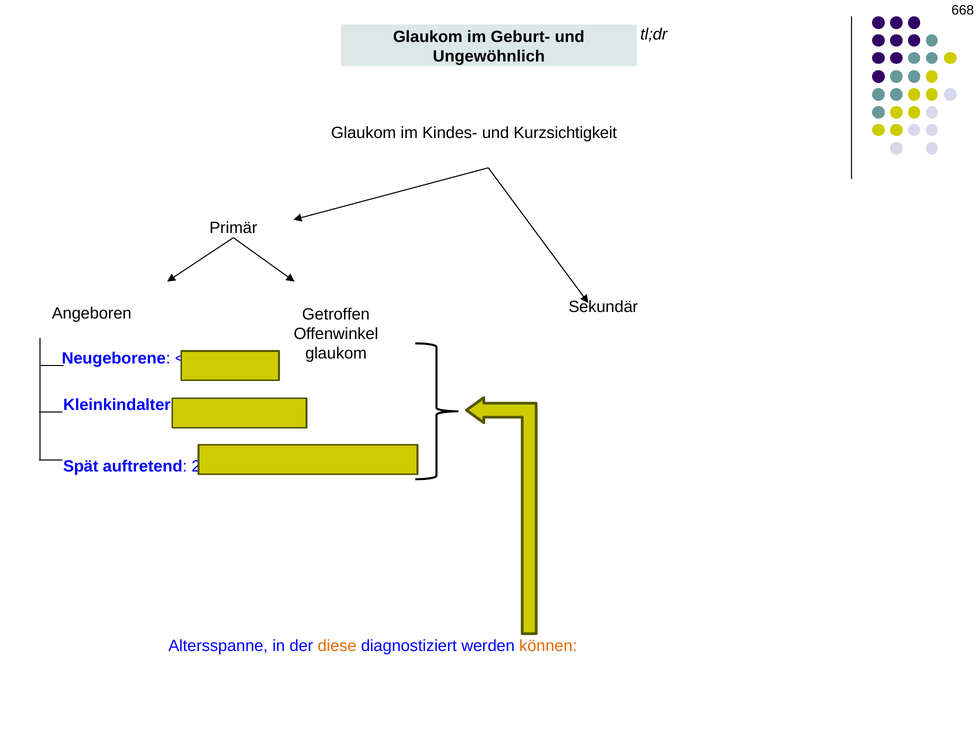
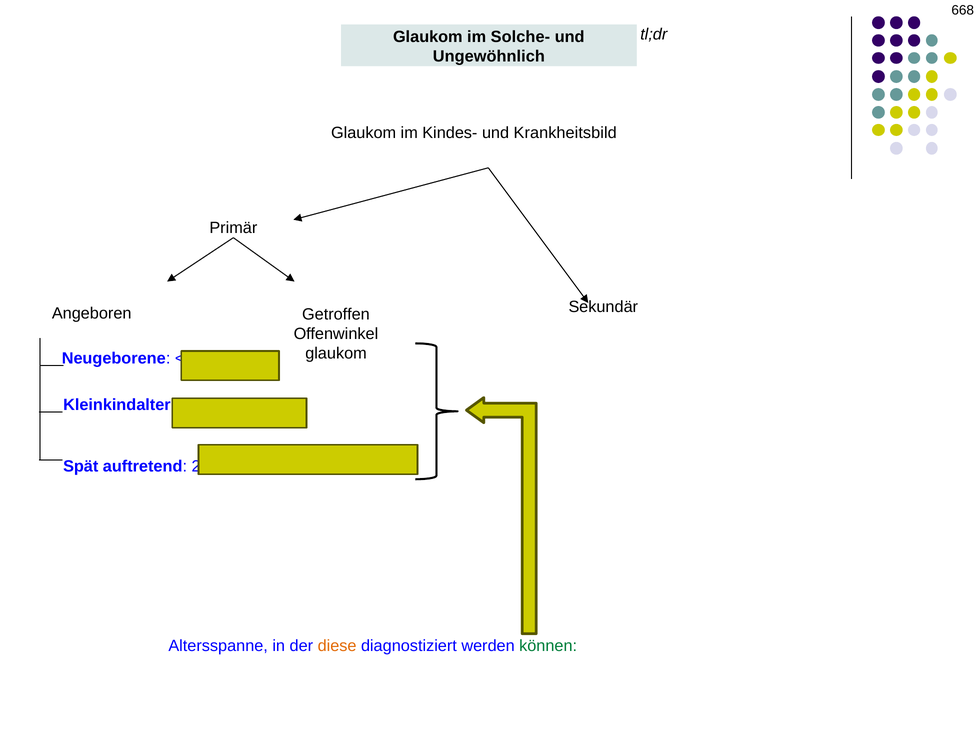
Geburt-: Geburt- -> Solche-
Kurzsichtigkeit: Kurzsichtigkeit -> Krankheitsbild
können colour: orange -> green
